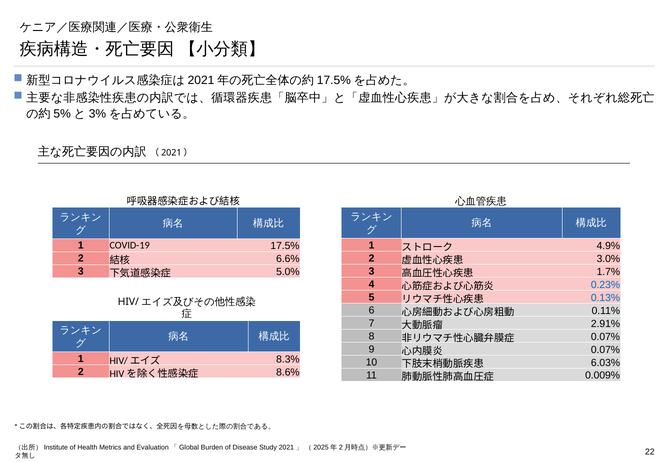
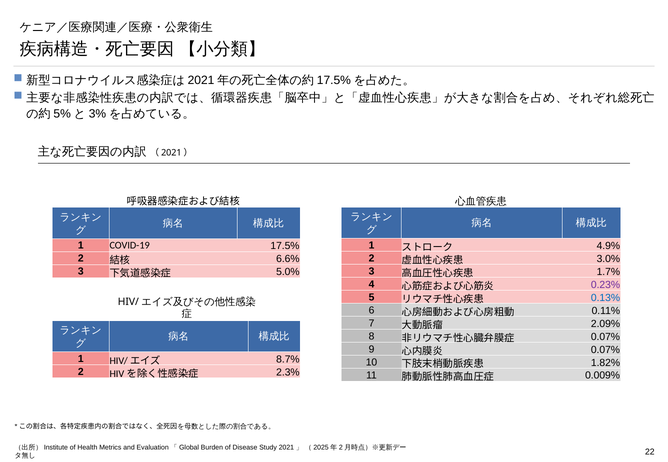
0.23% colour: blue -> purple
2.91%: 2.91% -> 2.09%
8.3%: 8.3% -> 8.7%
6.03%: 6.03% -> 1.82%
8.6%: 8.6% -> 2.3%
